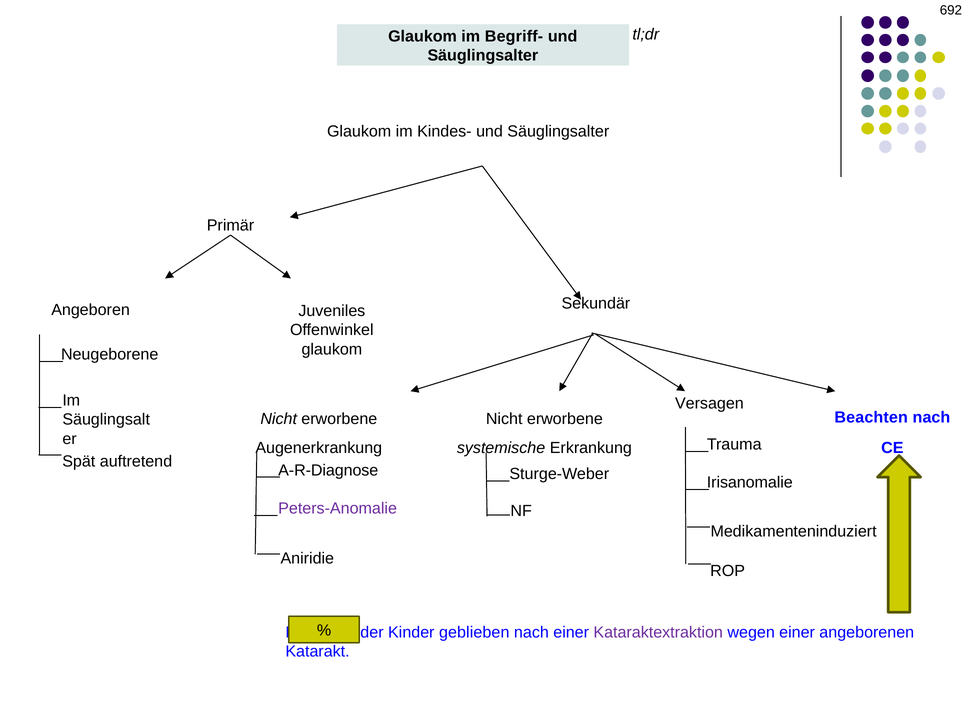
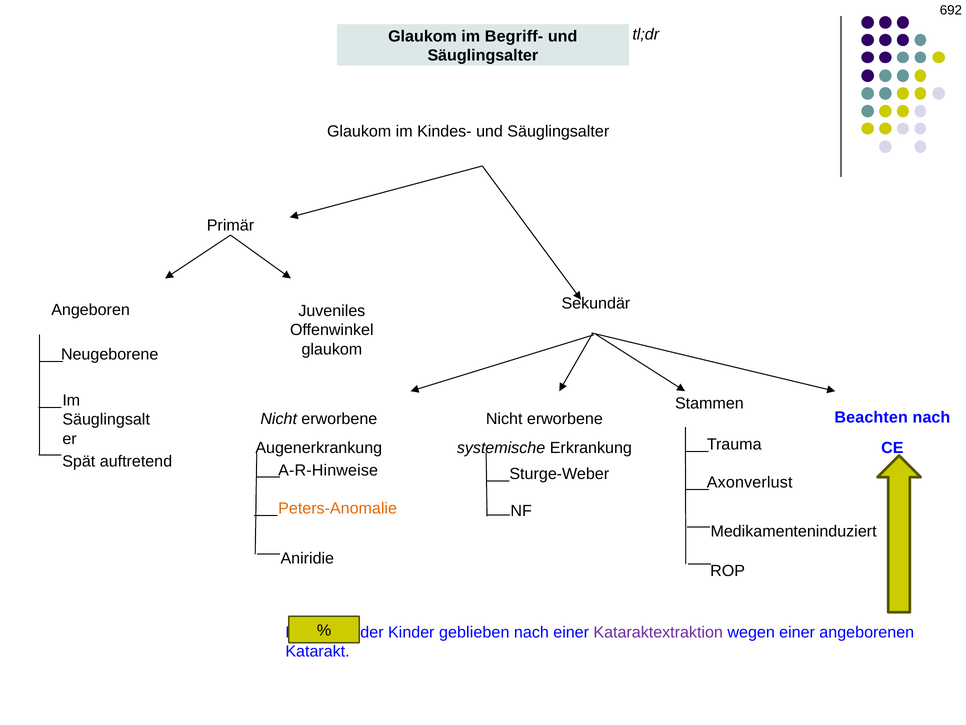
Versagen: Versagen -> Stammen
A-R-Diagnose: A-R-Diagnose -> A-R-Hinweise
Irisanomalie: Irisanomalie -> Axonverlust
Peters-Anomalie colour: purple -> orange
